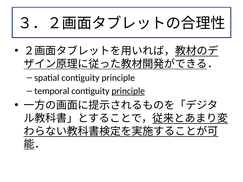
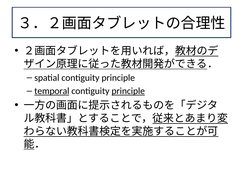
temporal underline: none -> present
